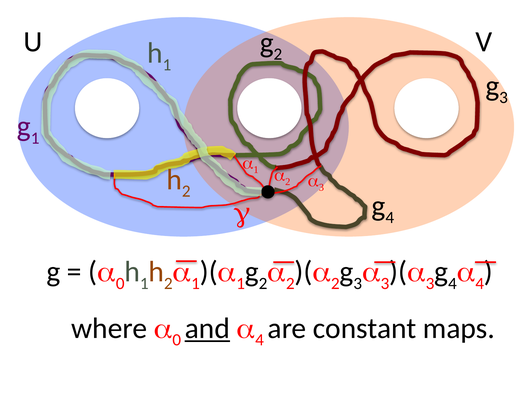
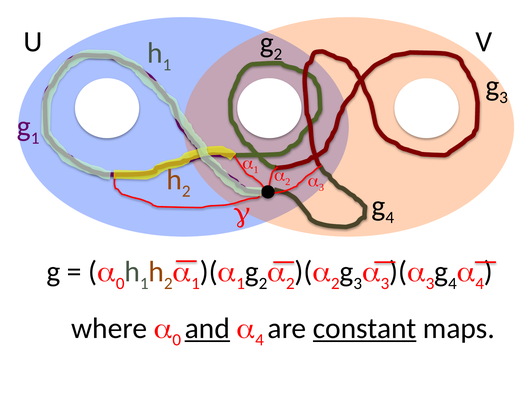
constant underline: none -> present
